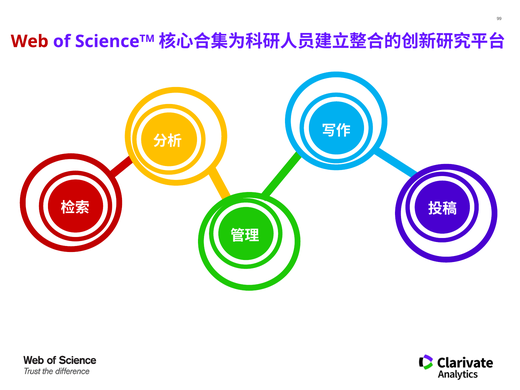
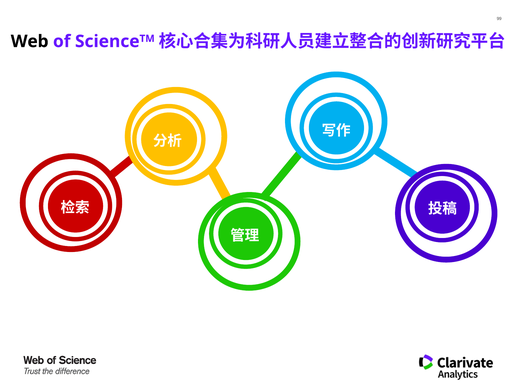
Web colour: red -> black
